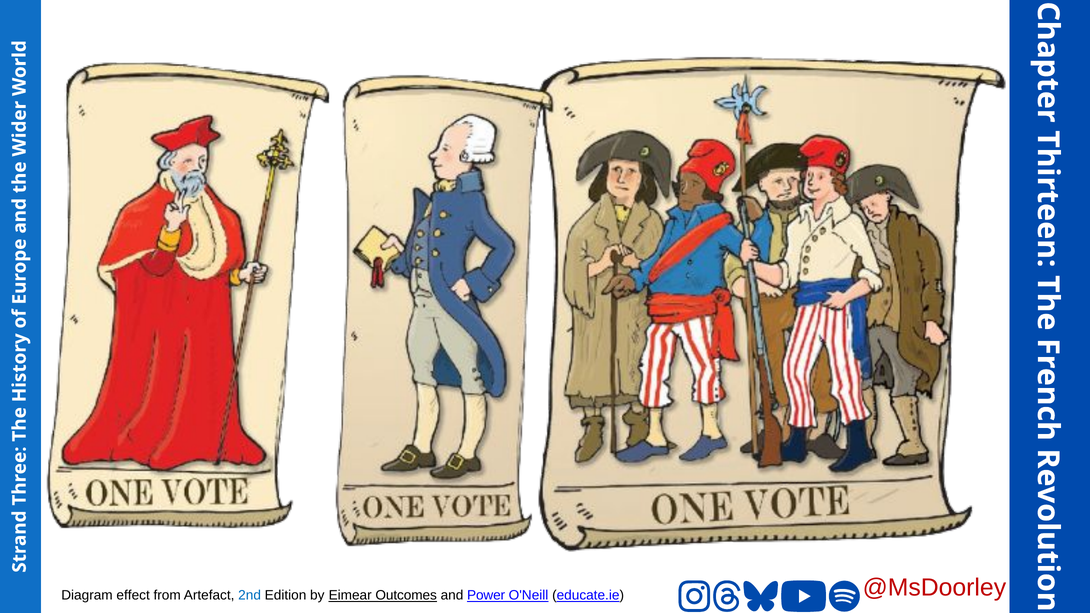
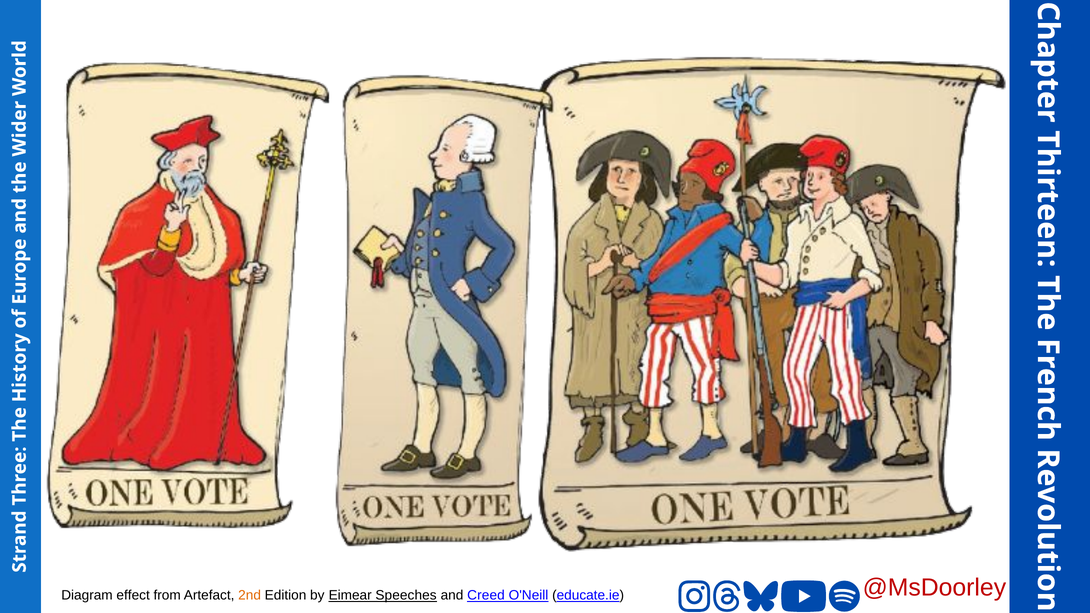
2nd colour: blue -> orange
Outcomes: Outcomes -> Speeches
Power: Power -> Creed
